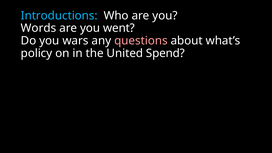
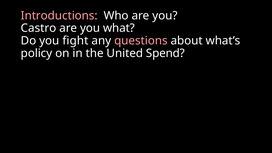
Introductions colour: light blue -> pink
Words: Words -> Castro
went: went -> what
wars: wars -> fight
